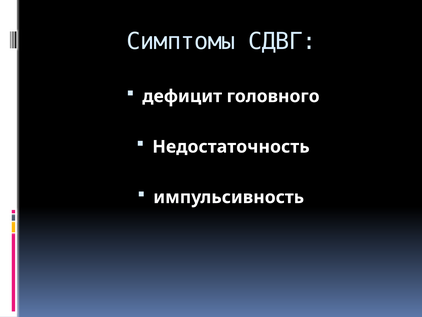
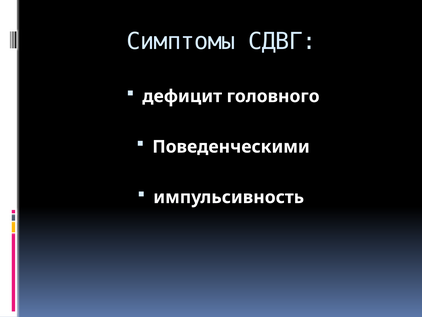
Недостаточность: Недостаточность -> Поведенческими
